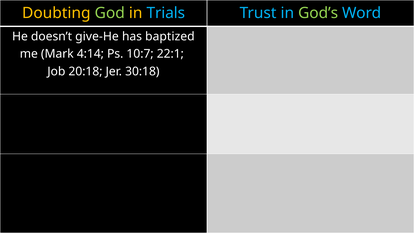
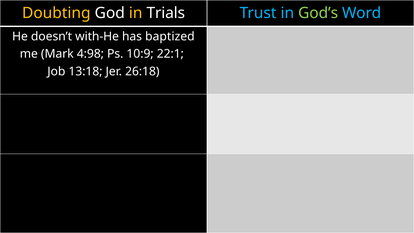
God colour: light green -> white
Trials colour: light blue -> white
give-He: give-He -> with-He
4:14: 4:14 -> 4:98
10:7: 10:7 -> 10:9
20:18: 20:18 -> 13:18
30:18: 30:18 -> 26:18
